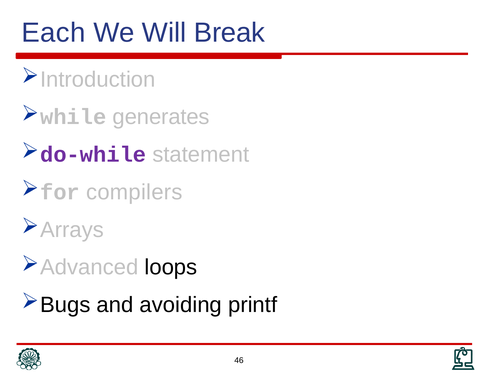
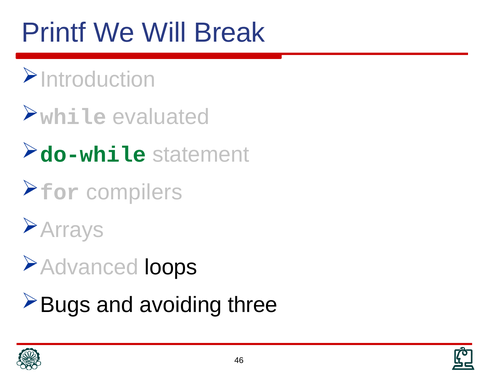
Each: Each -> Printf
generates: generates -> evaluated
do-while colour: purple -> green
printf: printf -> three
